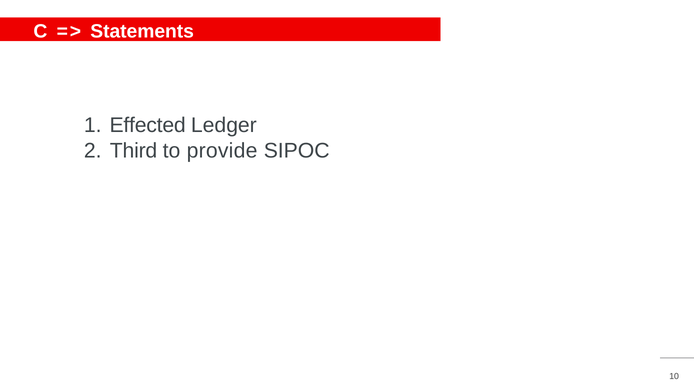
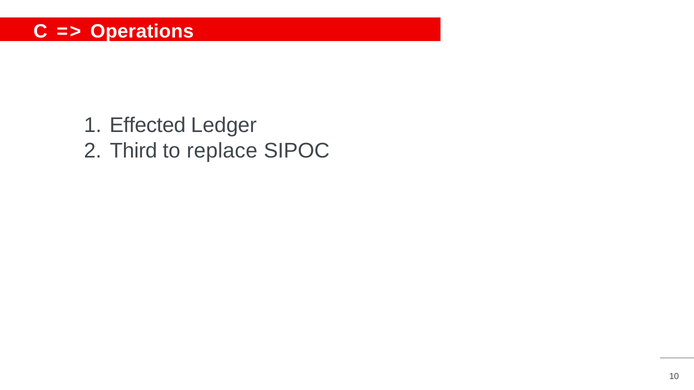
Statements: Statements -> Operations
provide: provide -> replace
